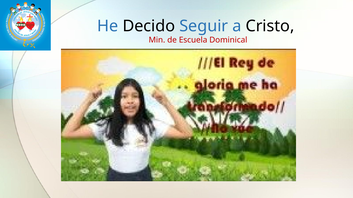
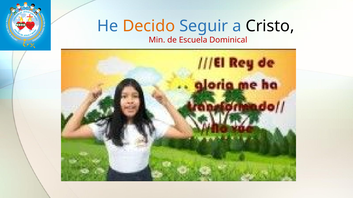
Decido colour: black -> orange
